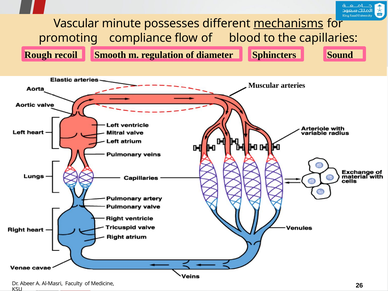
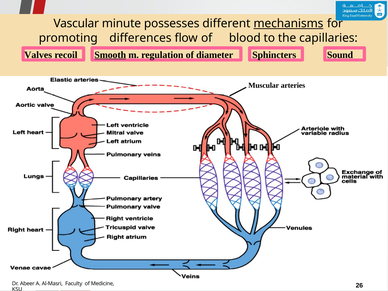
compliance: compliance -> differences
Rough: Rough -> Valves
Smooth underline: none -> present
